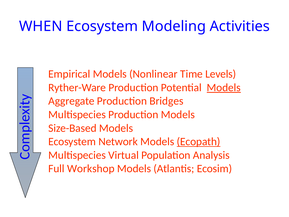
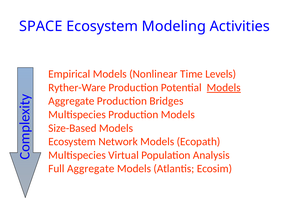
WHEN: WHEN -> SPACE
Ecopath underline: present -> none
Full Workshop: Workshop -> Aggregate
